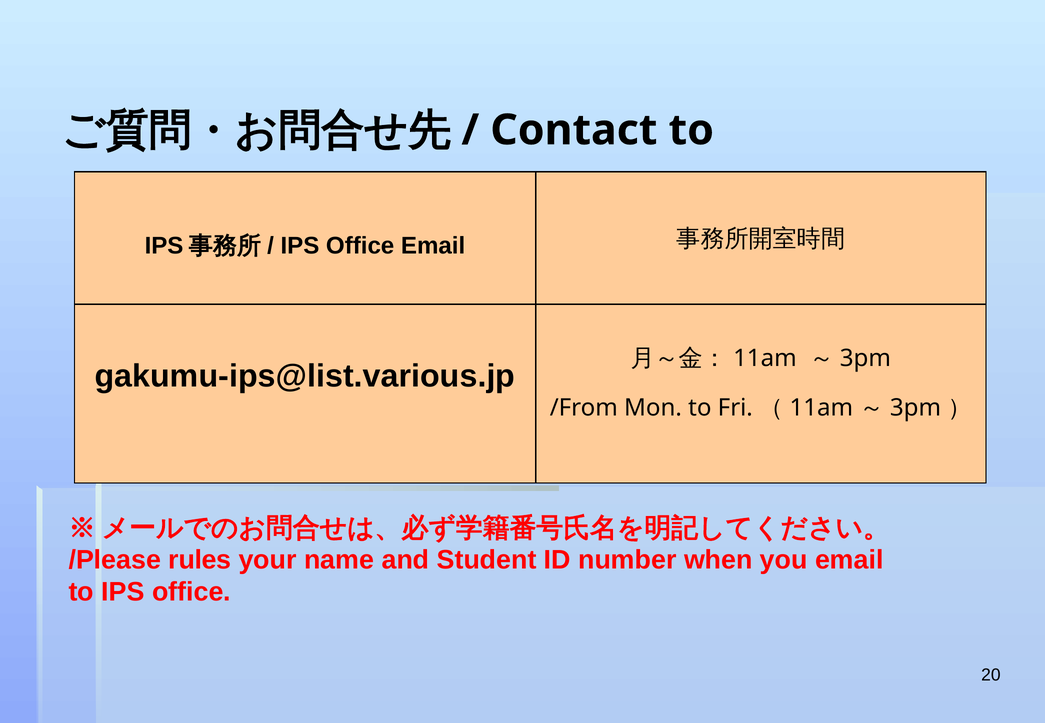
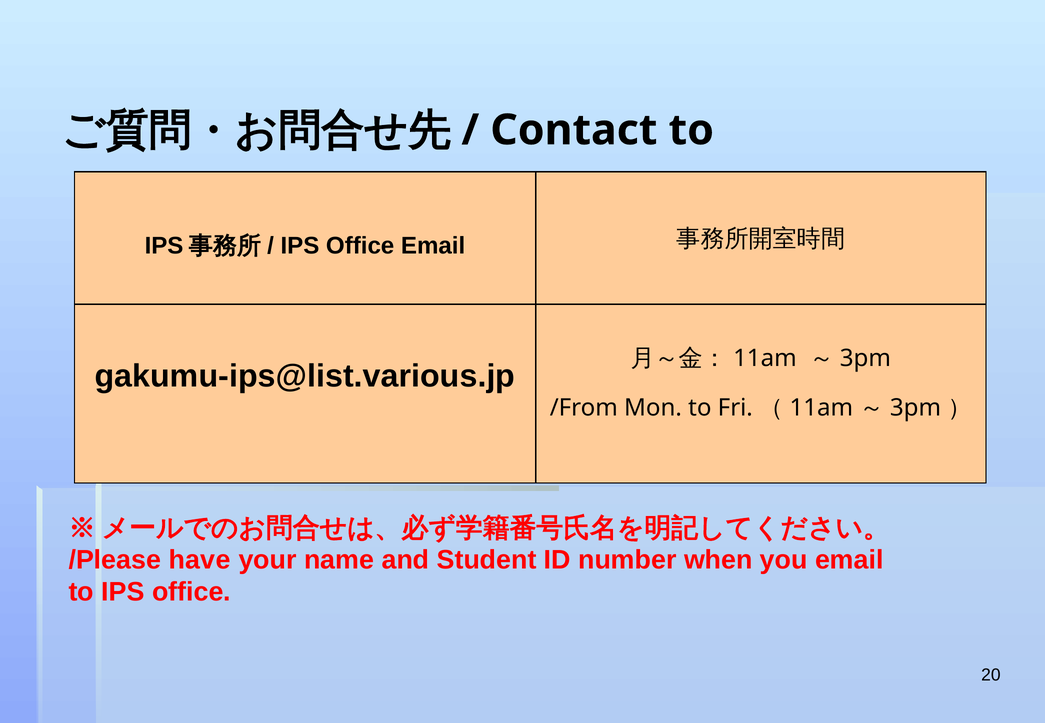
rules: rules -> have
